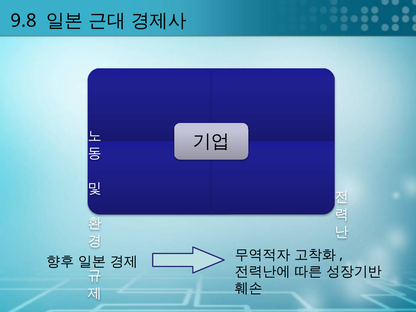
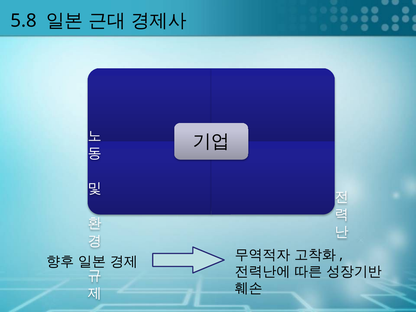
9.8: 9.8 -> 5.8
